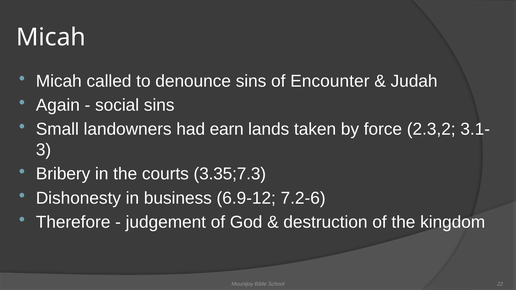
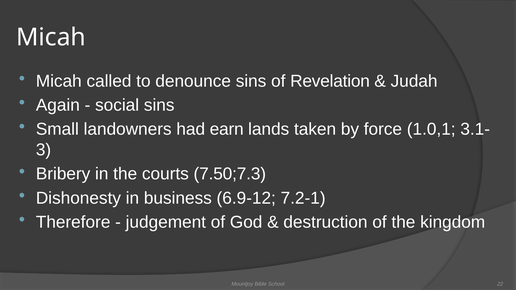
Encounter: Encounter -> Revelation
2.3,2: 2.3,2 -> 1.0,1
3.35;7.3: 3.35;7.3 -> 7.50;7.3
7.2-6: 7.2-6 -> 7.2-1
